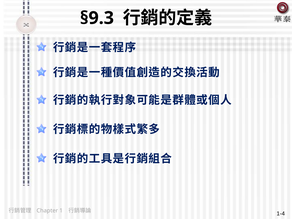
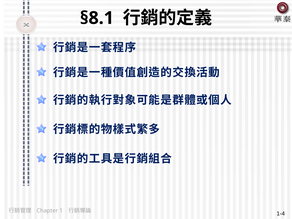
§9.3: §9.3 -> §8.1
